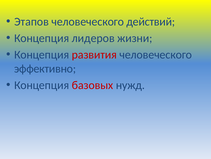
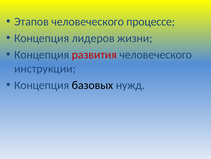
действий: действий -> процессе
эффективно: эффективно -> инструкции
базовых colour: red -> black
